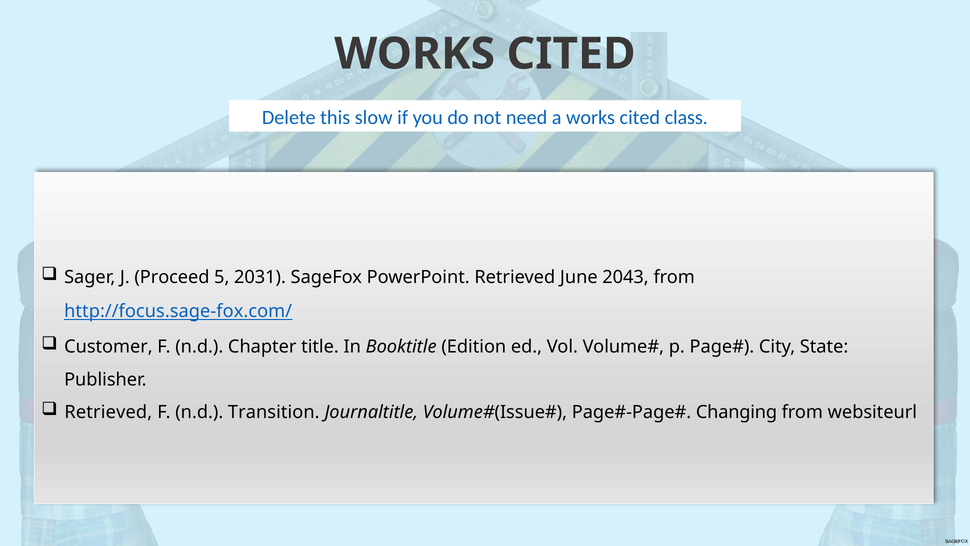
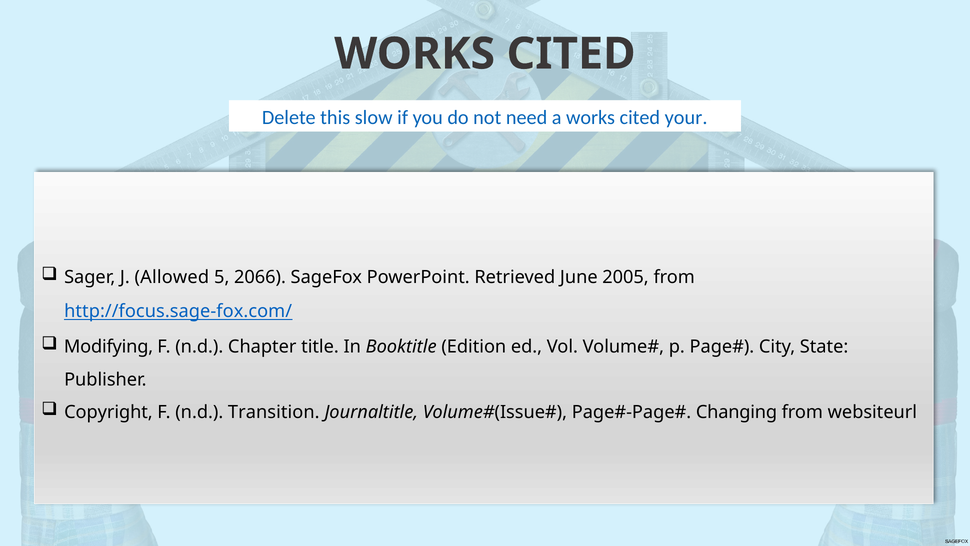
class: class -> your
Proceed: Proceed -> Allowed
2031: 2031 -> 2066
2043: 2043 -> 2005
Customer: Customer -> Modifying
Retrieved at (108, 412): Retrieved -> Copyright
